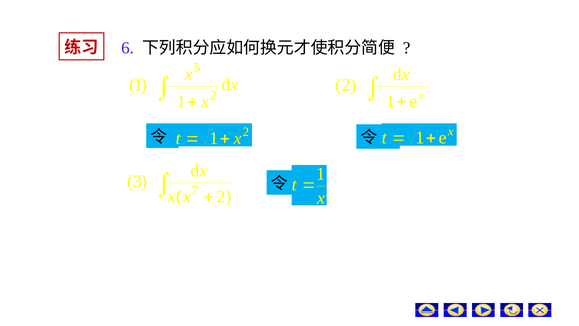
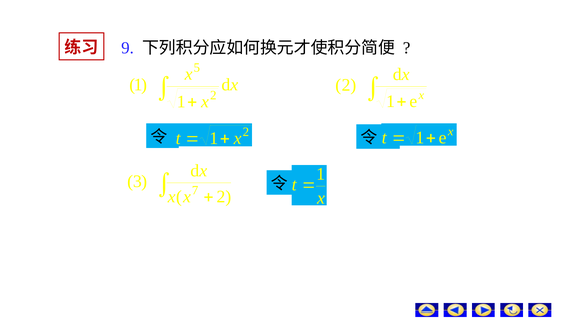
6: 6 -> 9
